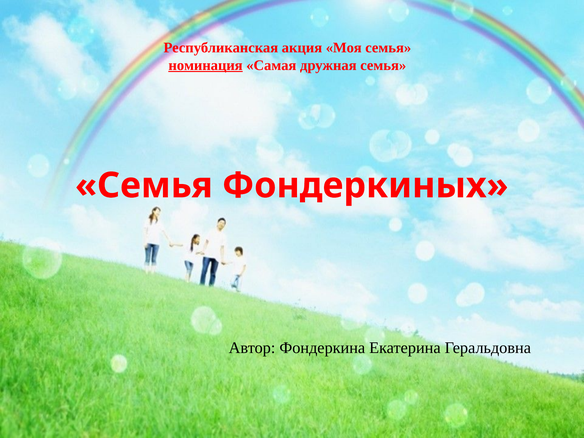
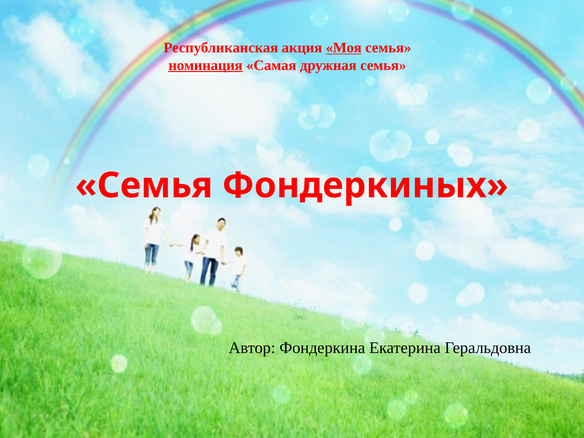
Моя underline: none -> present
